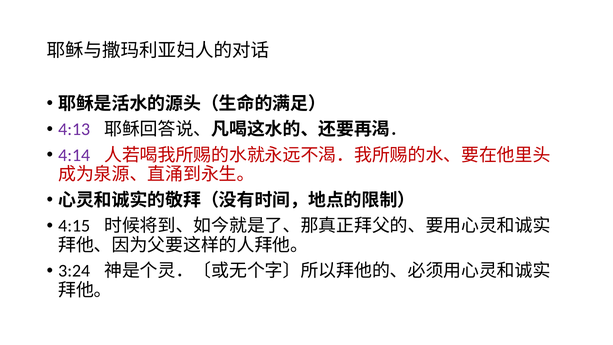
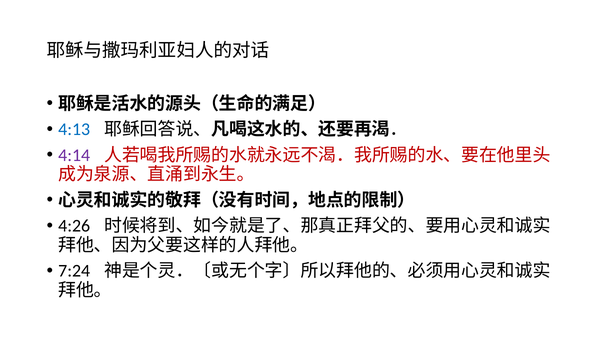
4:13 colour: purple -> blue
4:15: 4:15 -> 4:26
3:24: 3:24 -> 7:24
